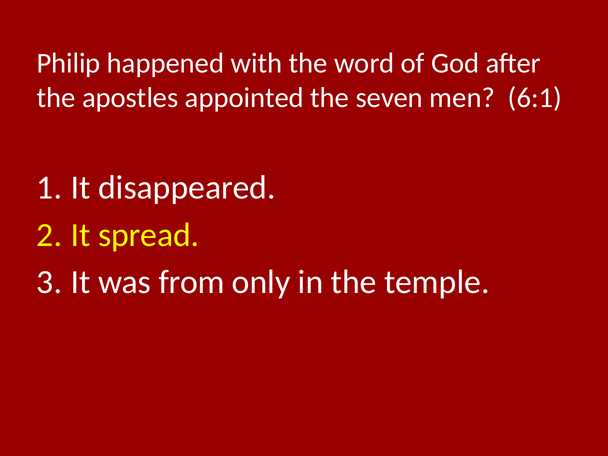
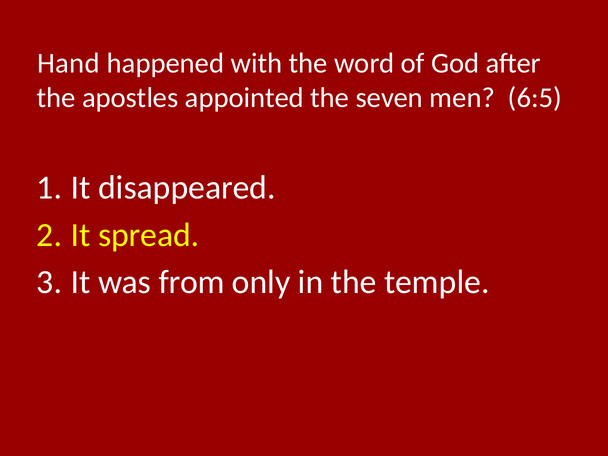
Philip: Philip -> Hand
6:1: 6:1 -> 6:5
